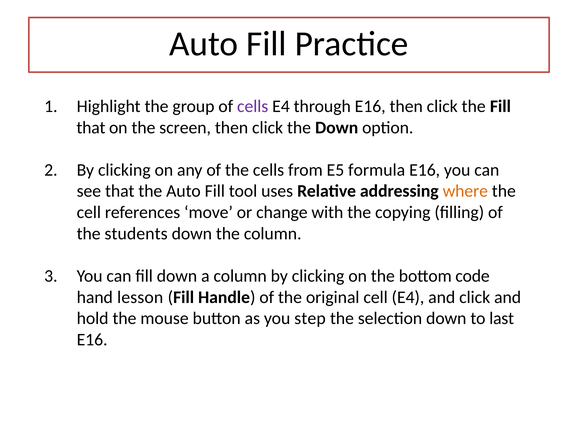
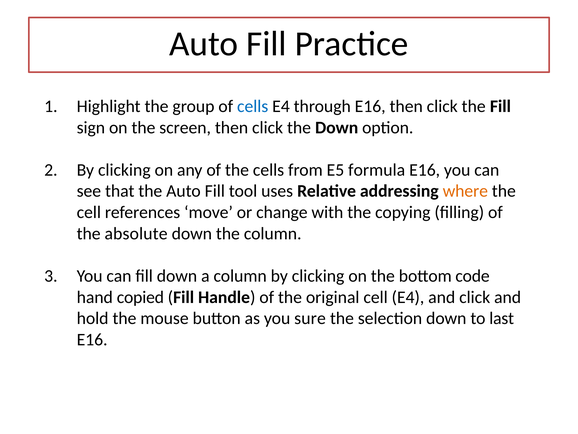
cells at (253, 106) colour: purple -> blue
that at (91, 127): that -> sign
students: students -> absolute
lesson: lesson -> copied
step: step -> sure
